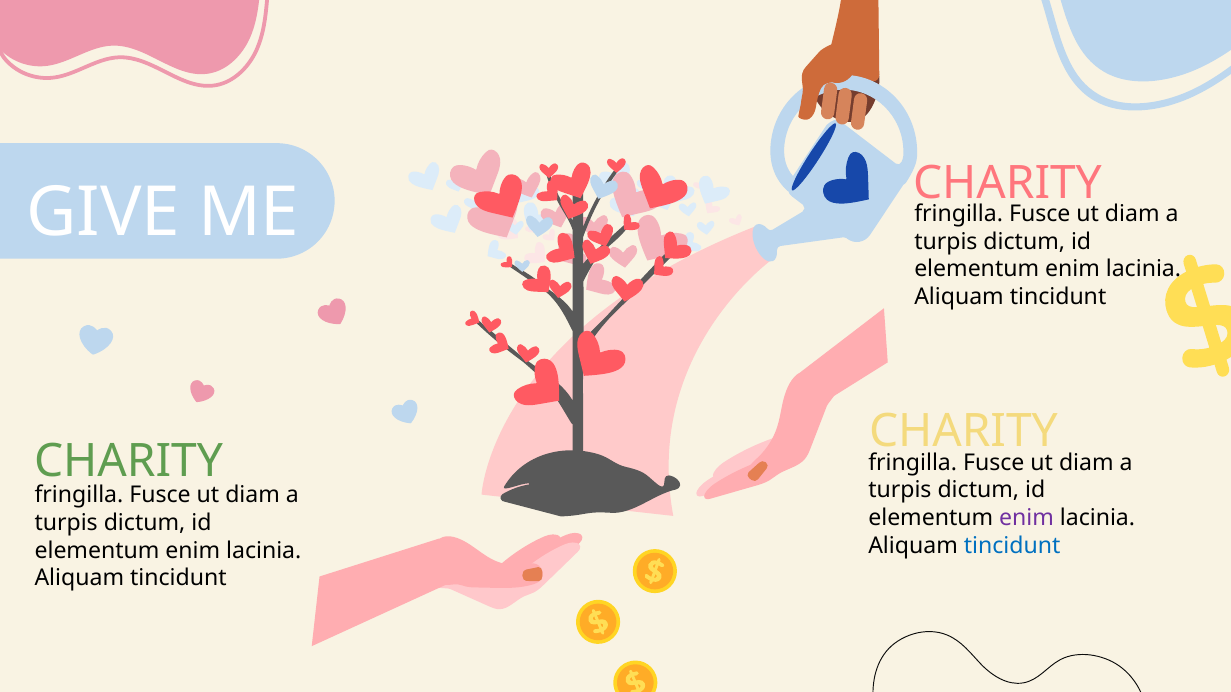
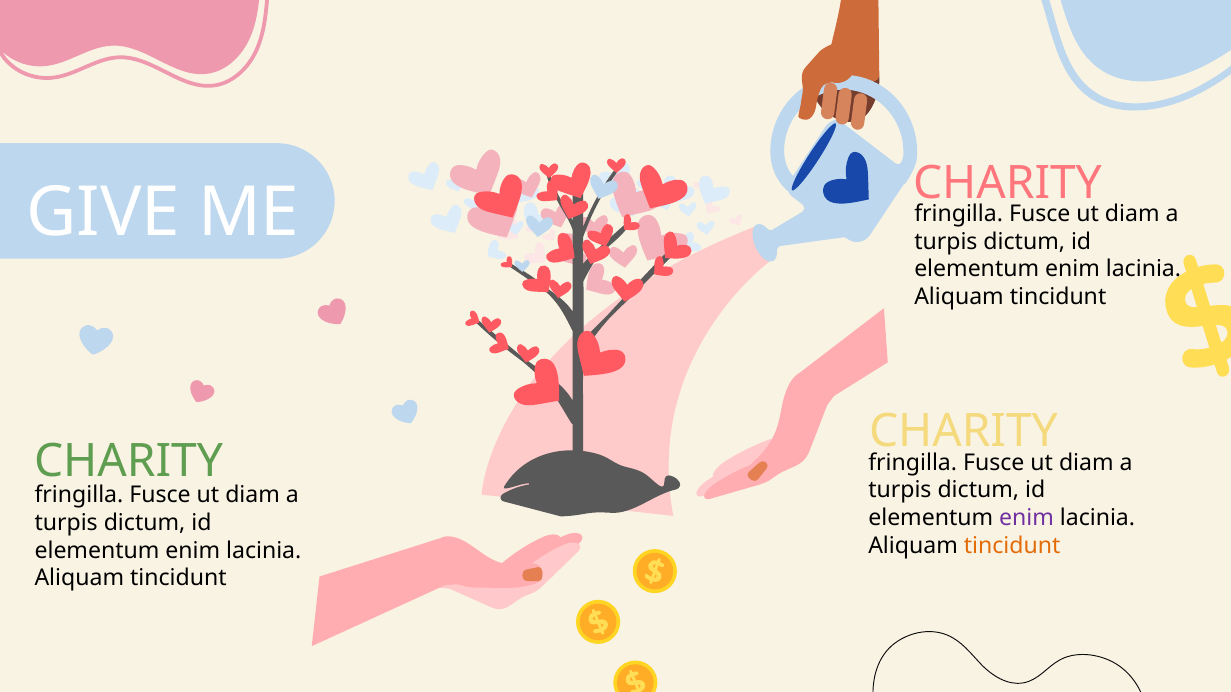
tincidunt at (1012, 546) colour: blue -> orange
